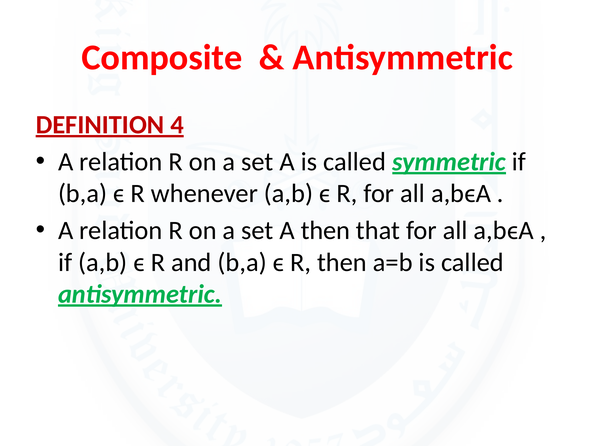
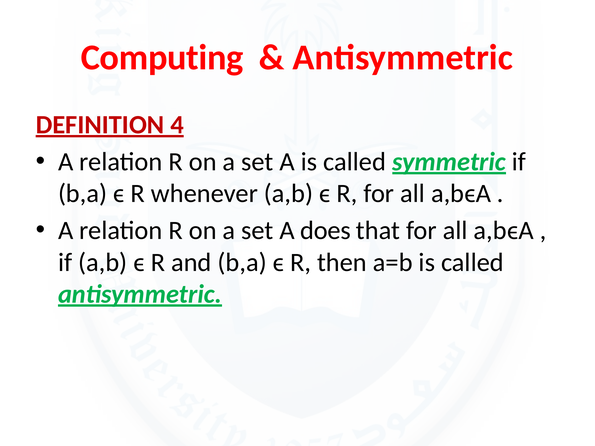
Composite: Composite -> Computing
A then: then -> does
